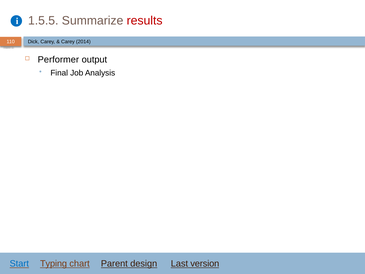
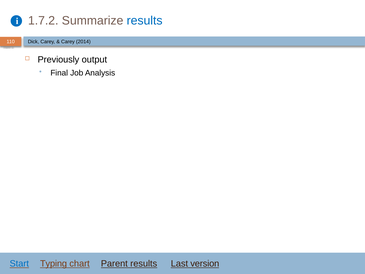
1.5.5: 1.5.5 -> 1.7.2
results at (145, 21) colour: red -> blue
Performer: Performer -> Previously
Parent design: design -> results
